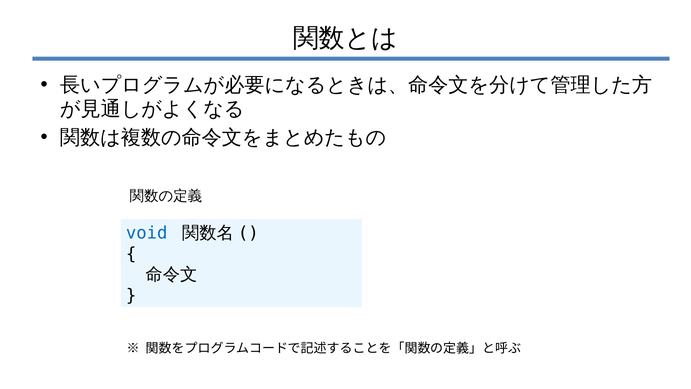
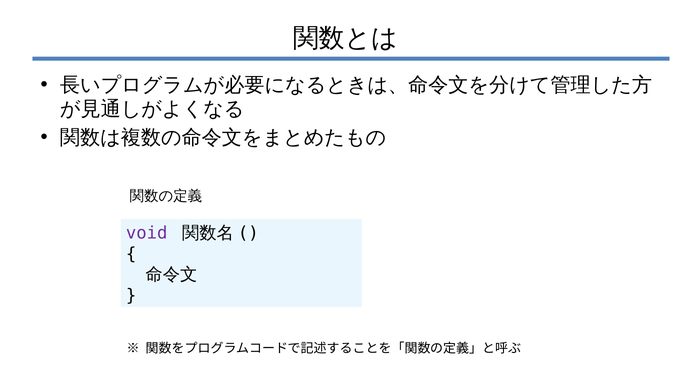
void colour: blue -> purple
